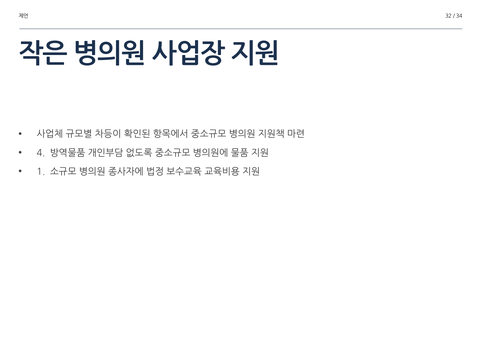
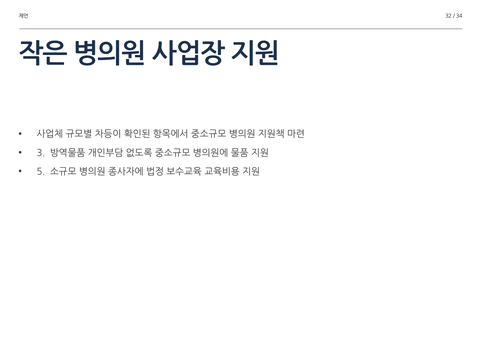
4: 4 -> 3
1: 1 -> 5
